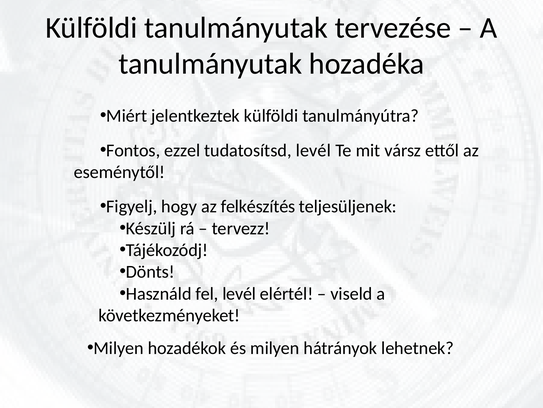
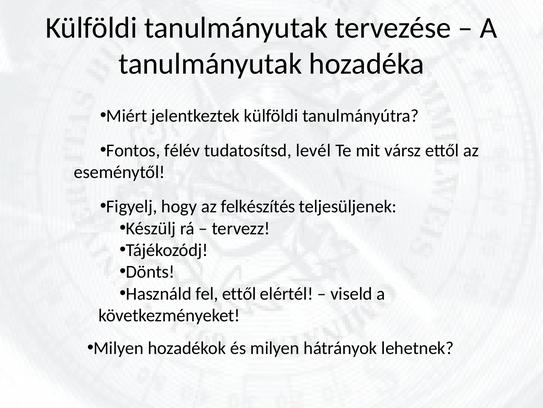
ezzel: ezzel -> félév
fel levél: levél -> ettől
